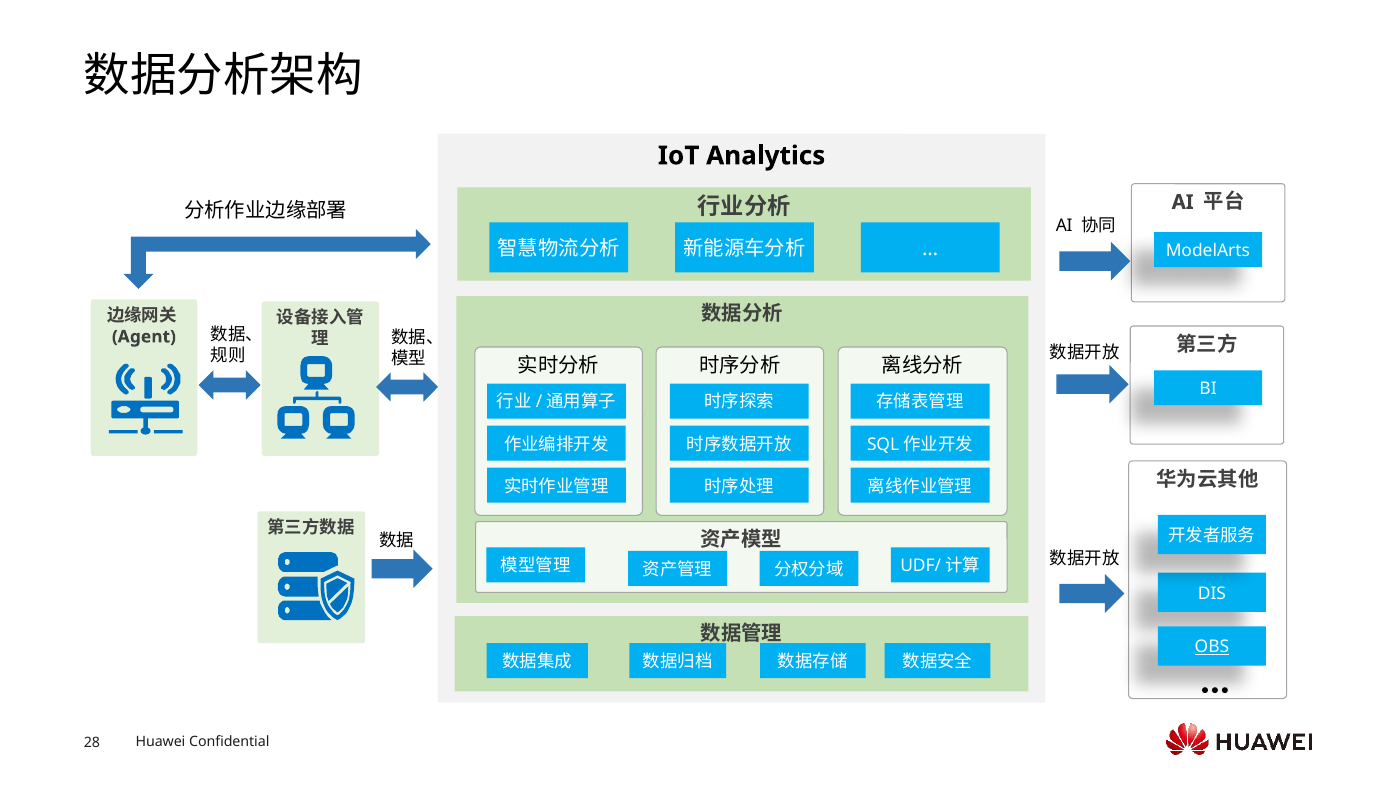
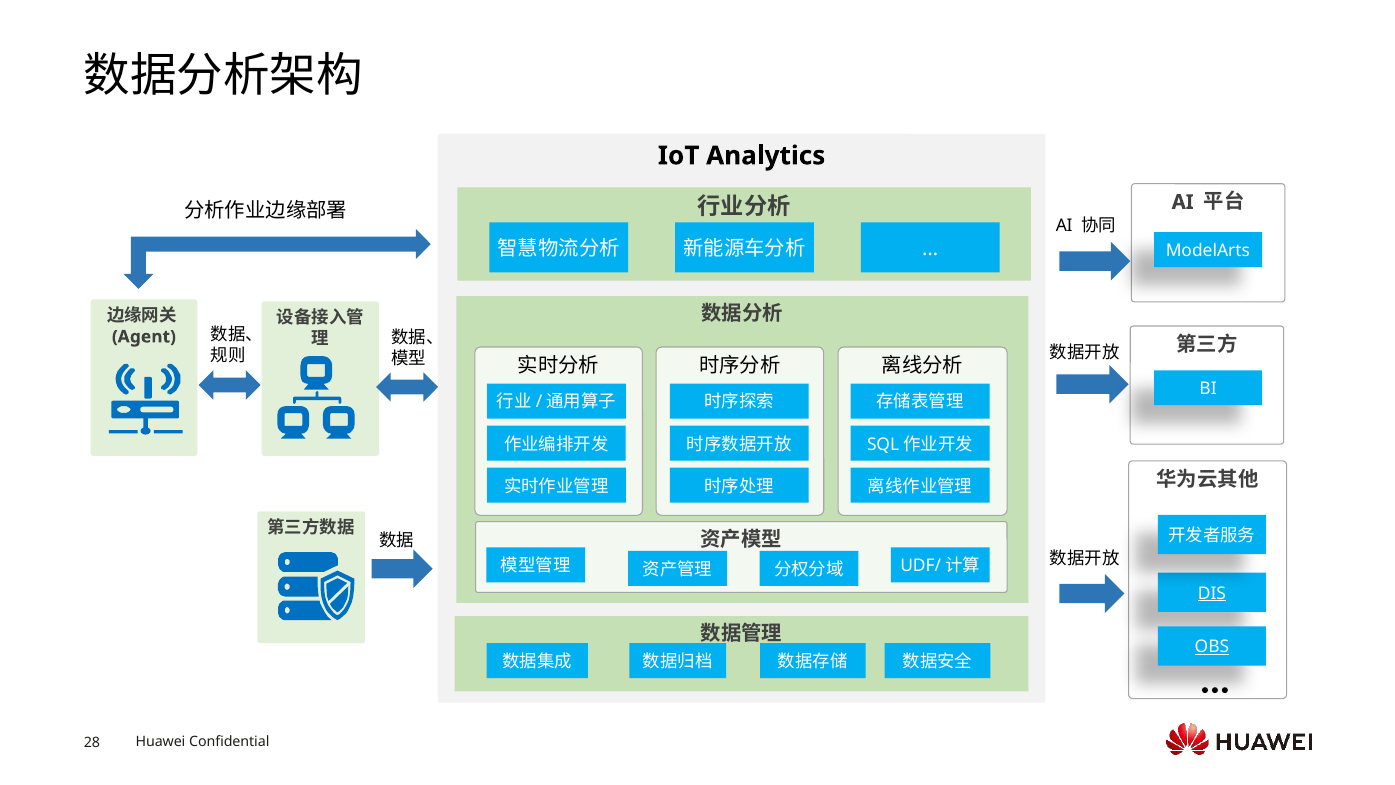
DIS underline: none -> present
